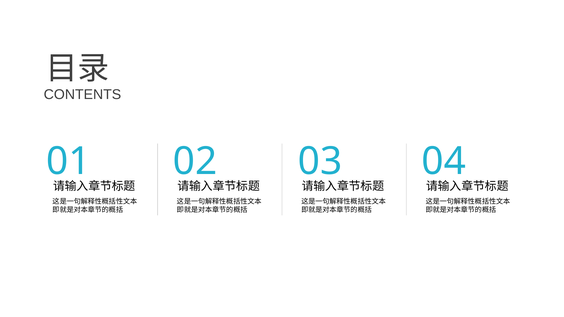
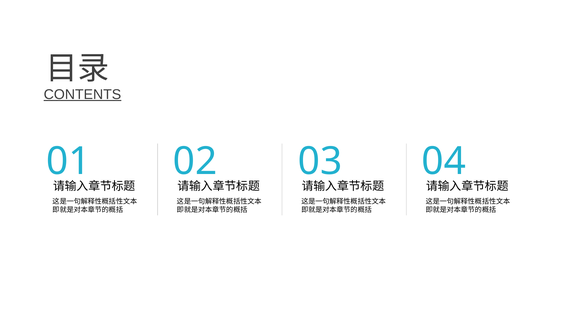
CONTENTS underline: none -> present
